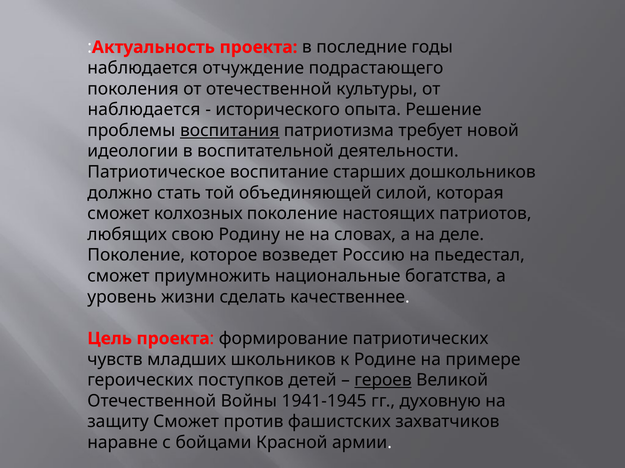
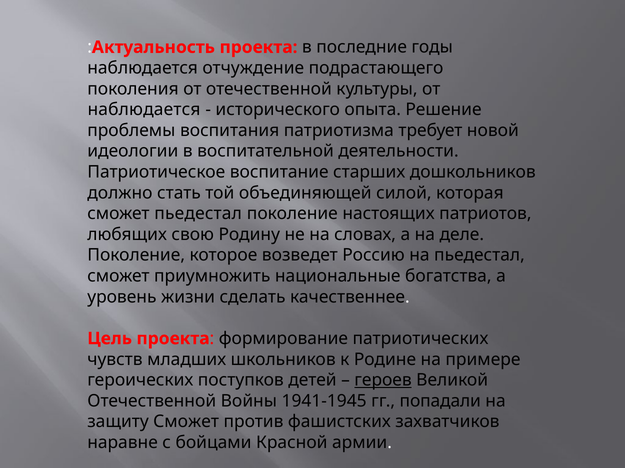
воспитания underline: present -> none
сможет колхозных: колхозных -> пьедестал
духовную: духовную -> попадали
